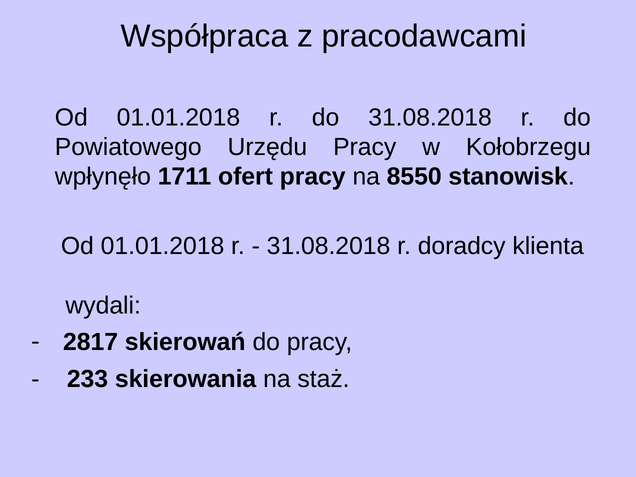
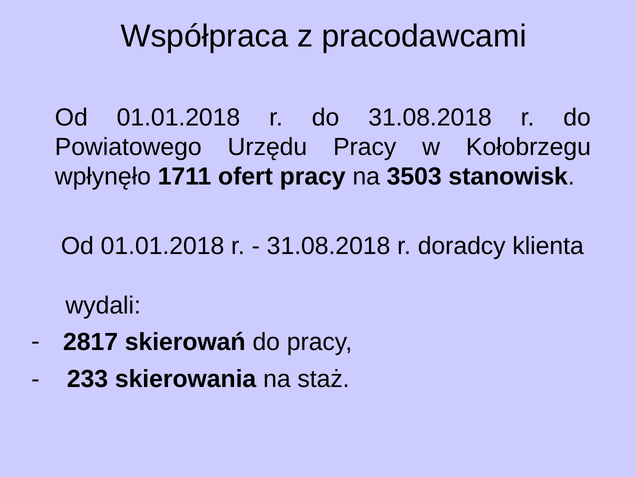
8550: 8550 -> 3503
